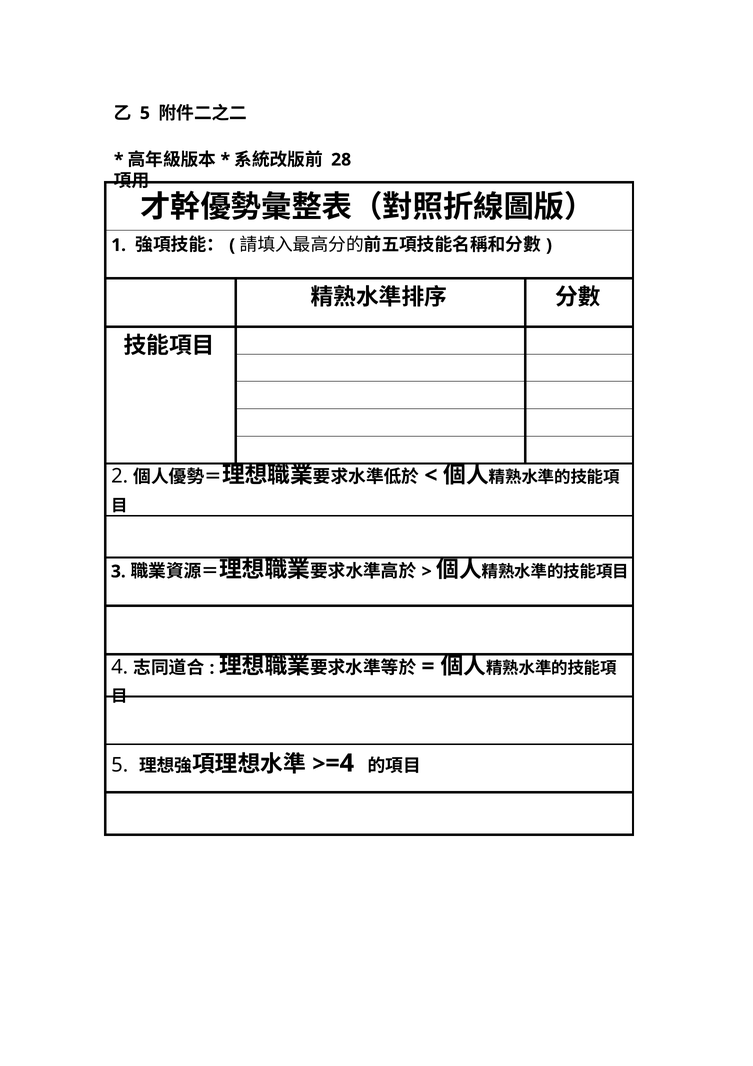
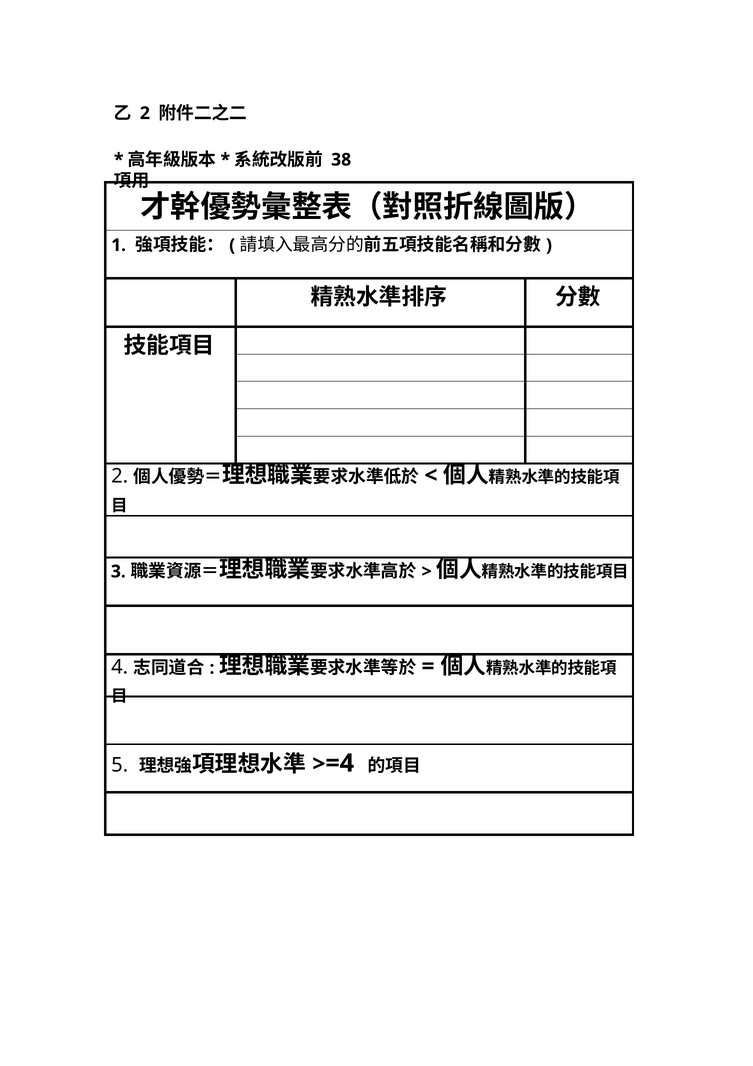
5 at (145, 113): 5 -> 2
28: 28 -> 38
